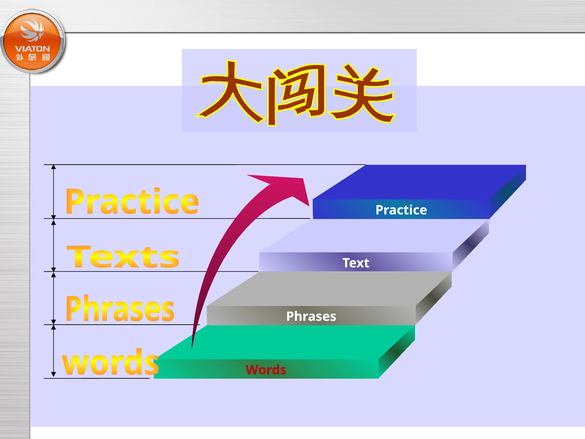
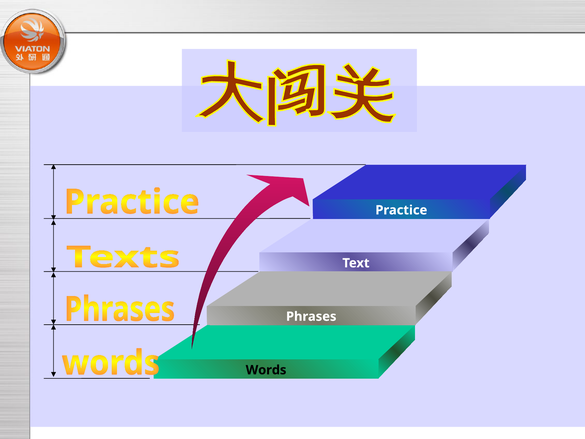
Words colour: red -> black
